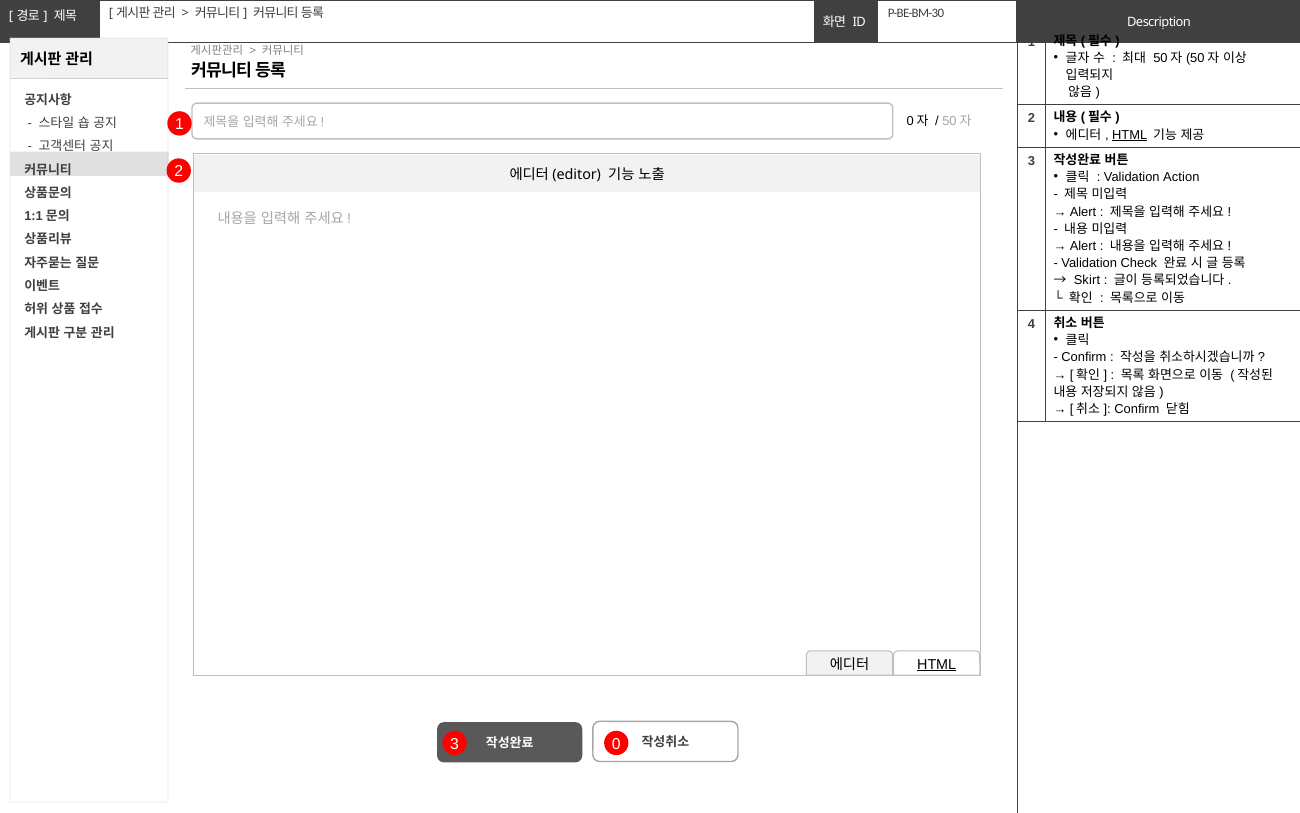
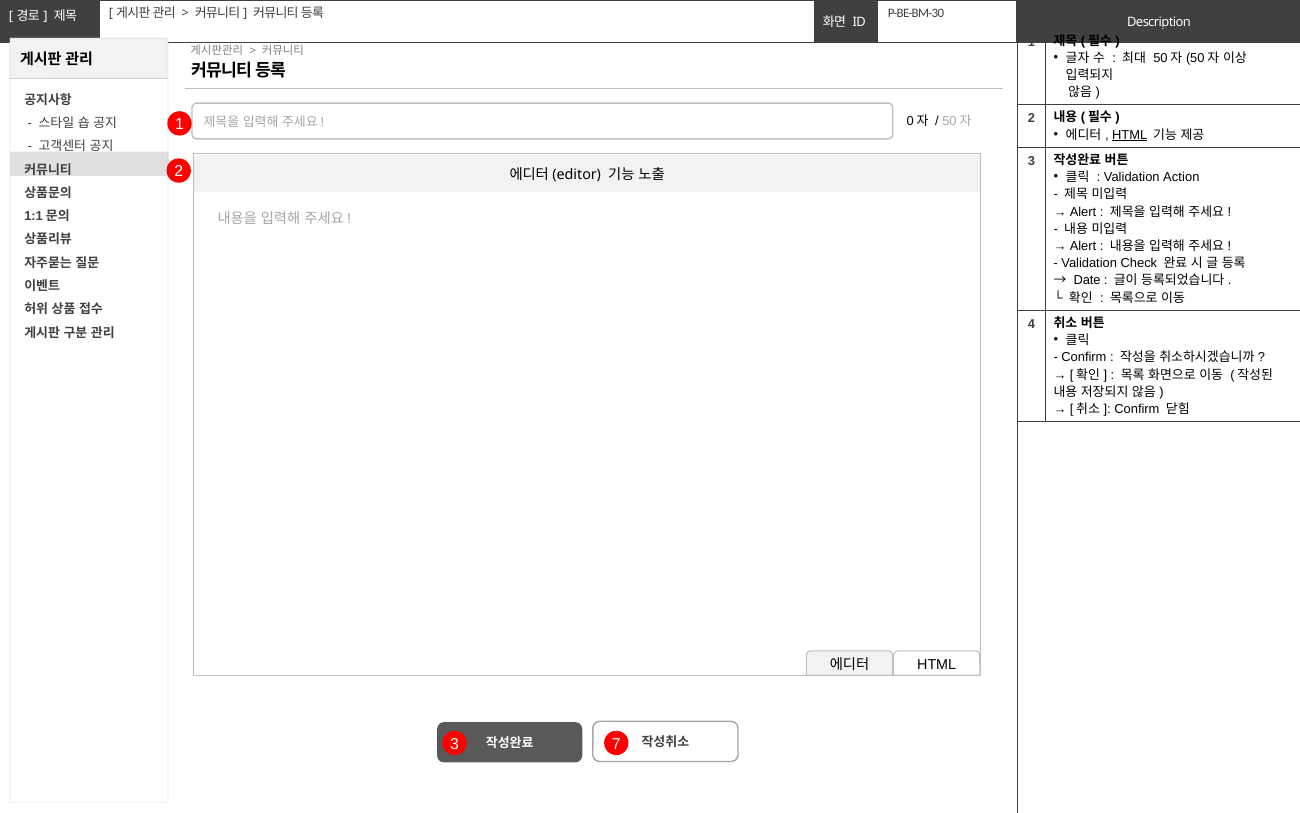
Skirt: Skirt -> Date
HTML at (937, 664) underline: present -> none
0: 0 -> 7
